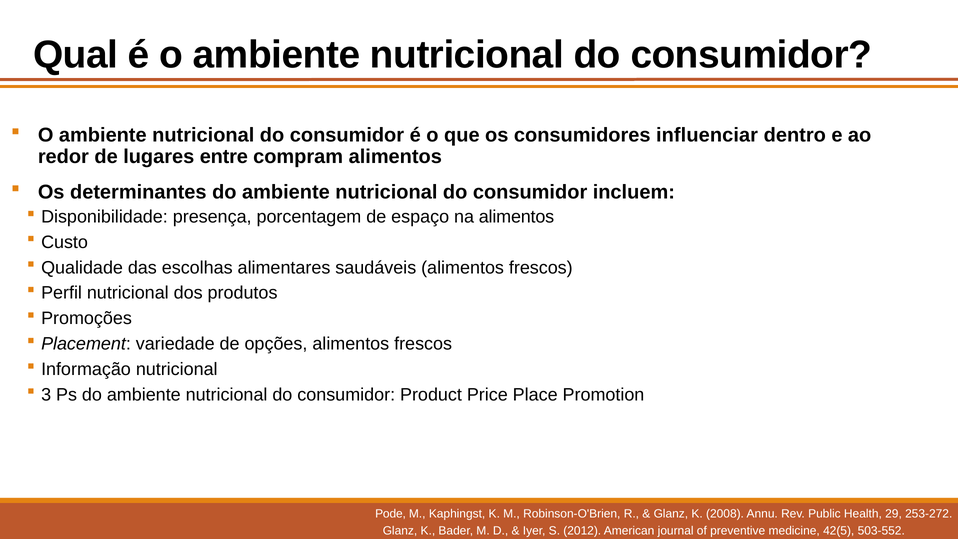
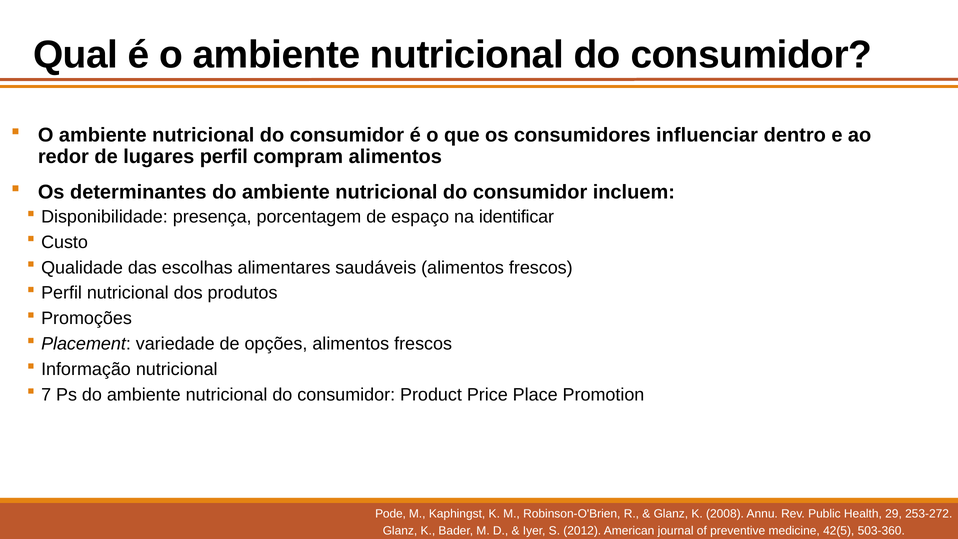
lugares entre: entre -> perfil
na alimentos: alimentos -> identificar
3: 3 -> 7
503-552: 503-552 -> 503-360
